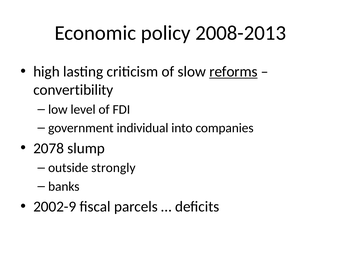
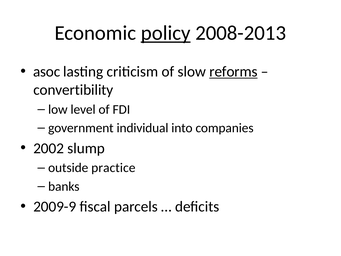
policy underline: none -> present
high: high -> asoc
2078: 2078 -> 2002
strongly: strongly -> practice
2002-9: 2002-9 -> 2009-9
